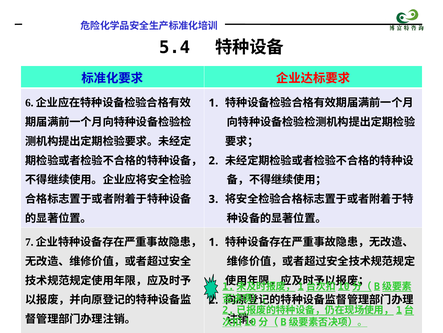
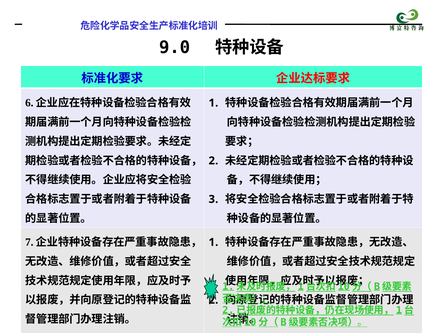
5.4: 5.4 -> 9.0
